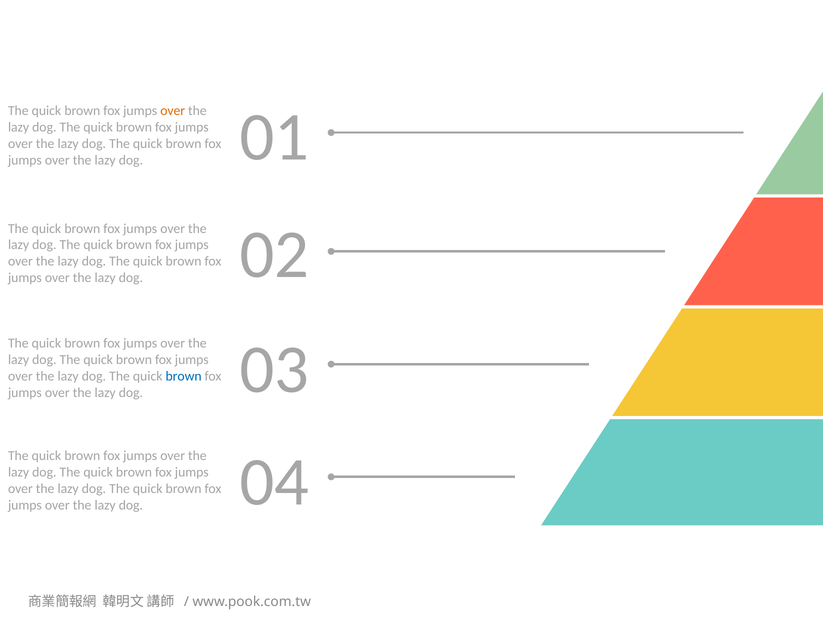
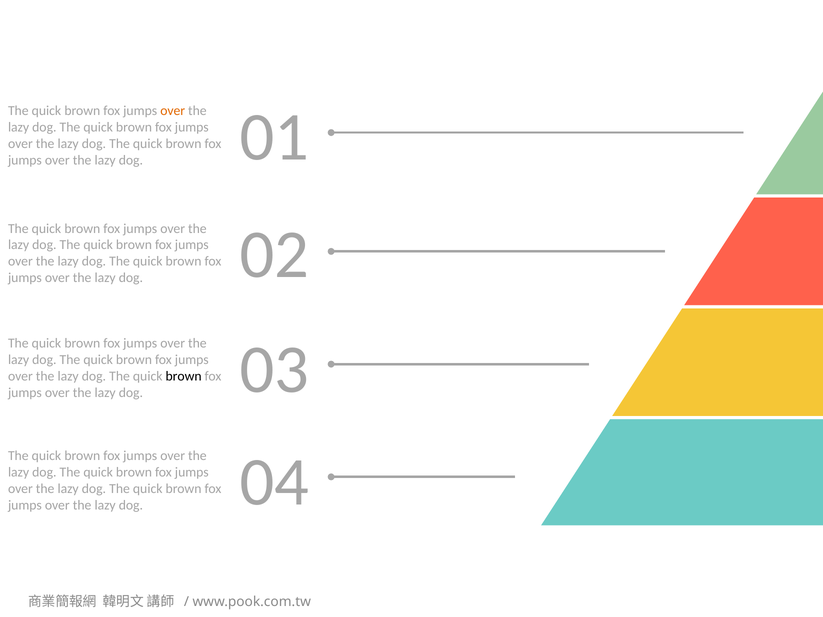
brown at (184, 376) colour: blue -> black
